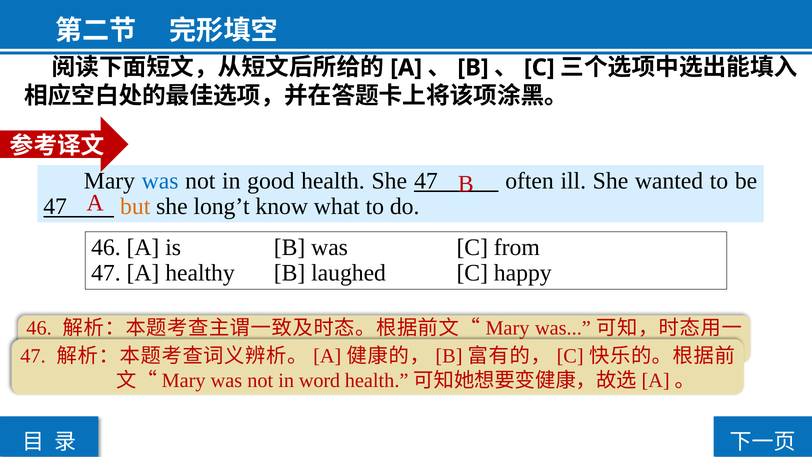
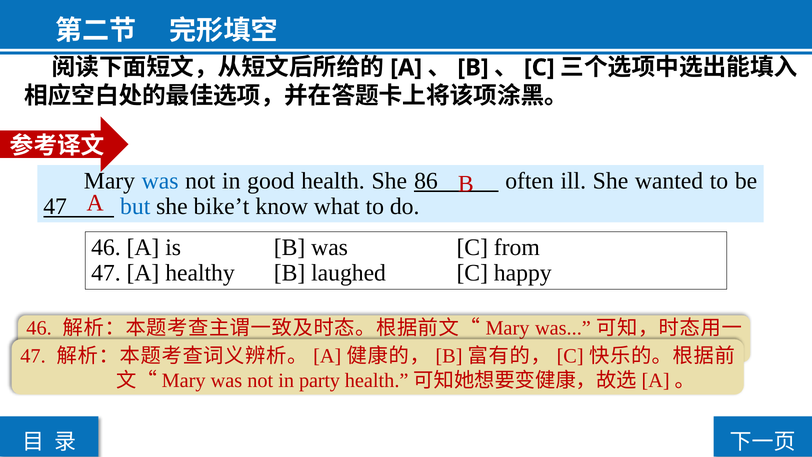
She 47: 47 -> 86
but colour: orange -> blue
long’t: long’t -> bike’t
word: word -> party
